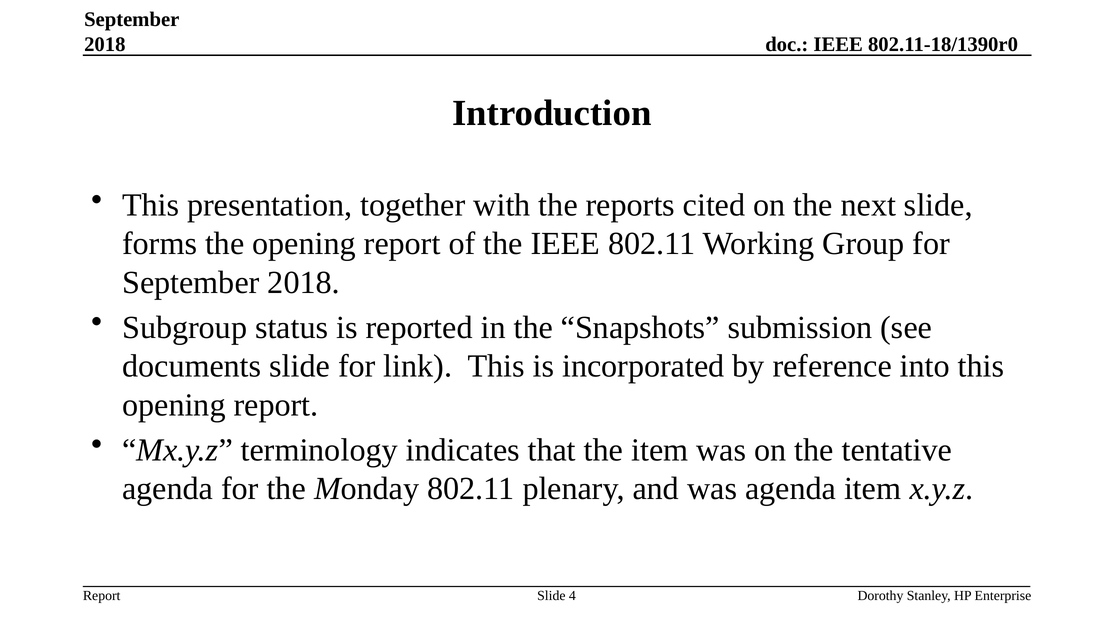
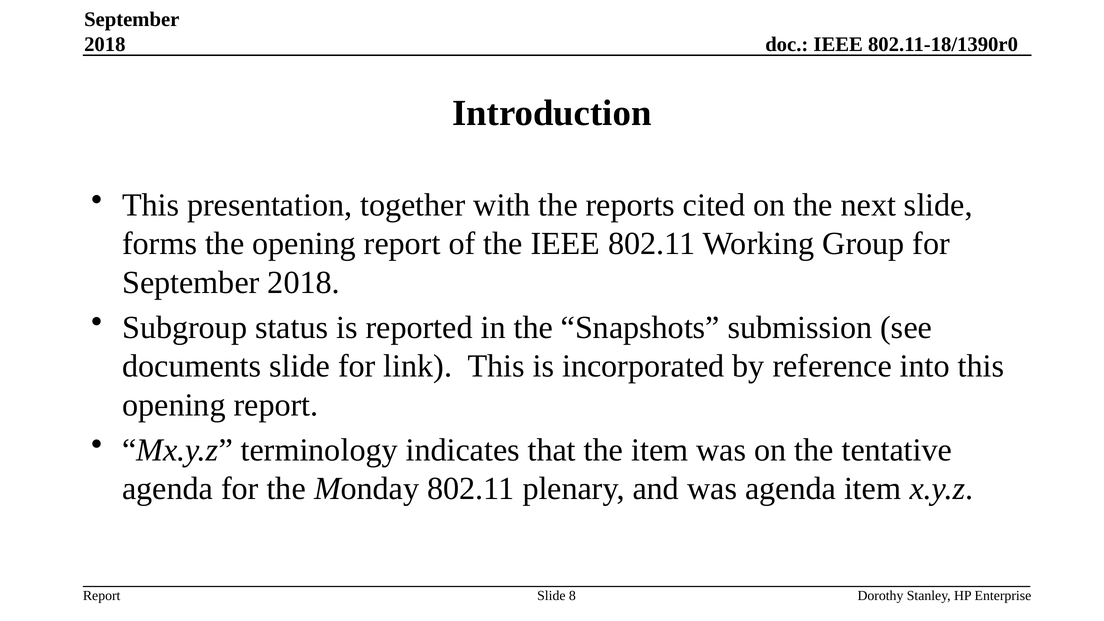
4: 4 -> 8
